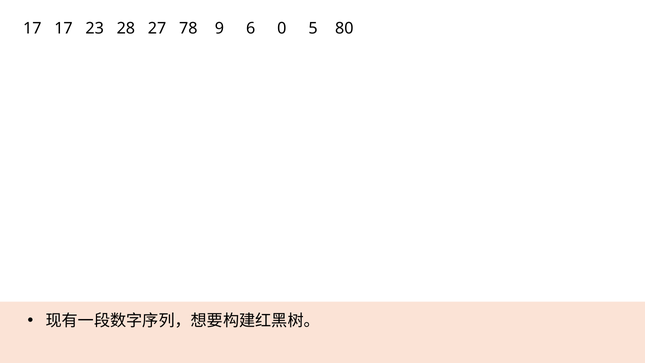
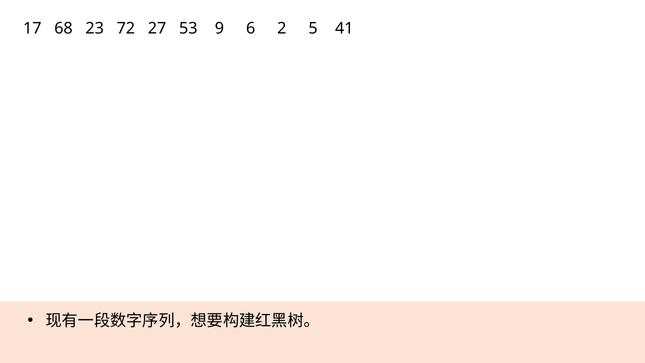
17 17: 17 -> 68
28: 28 -> 72
78: 78 -> 53
0: 0 -> 2
80: 80 -> 41
